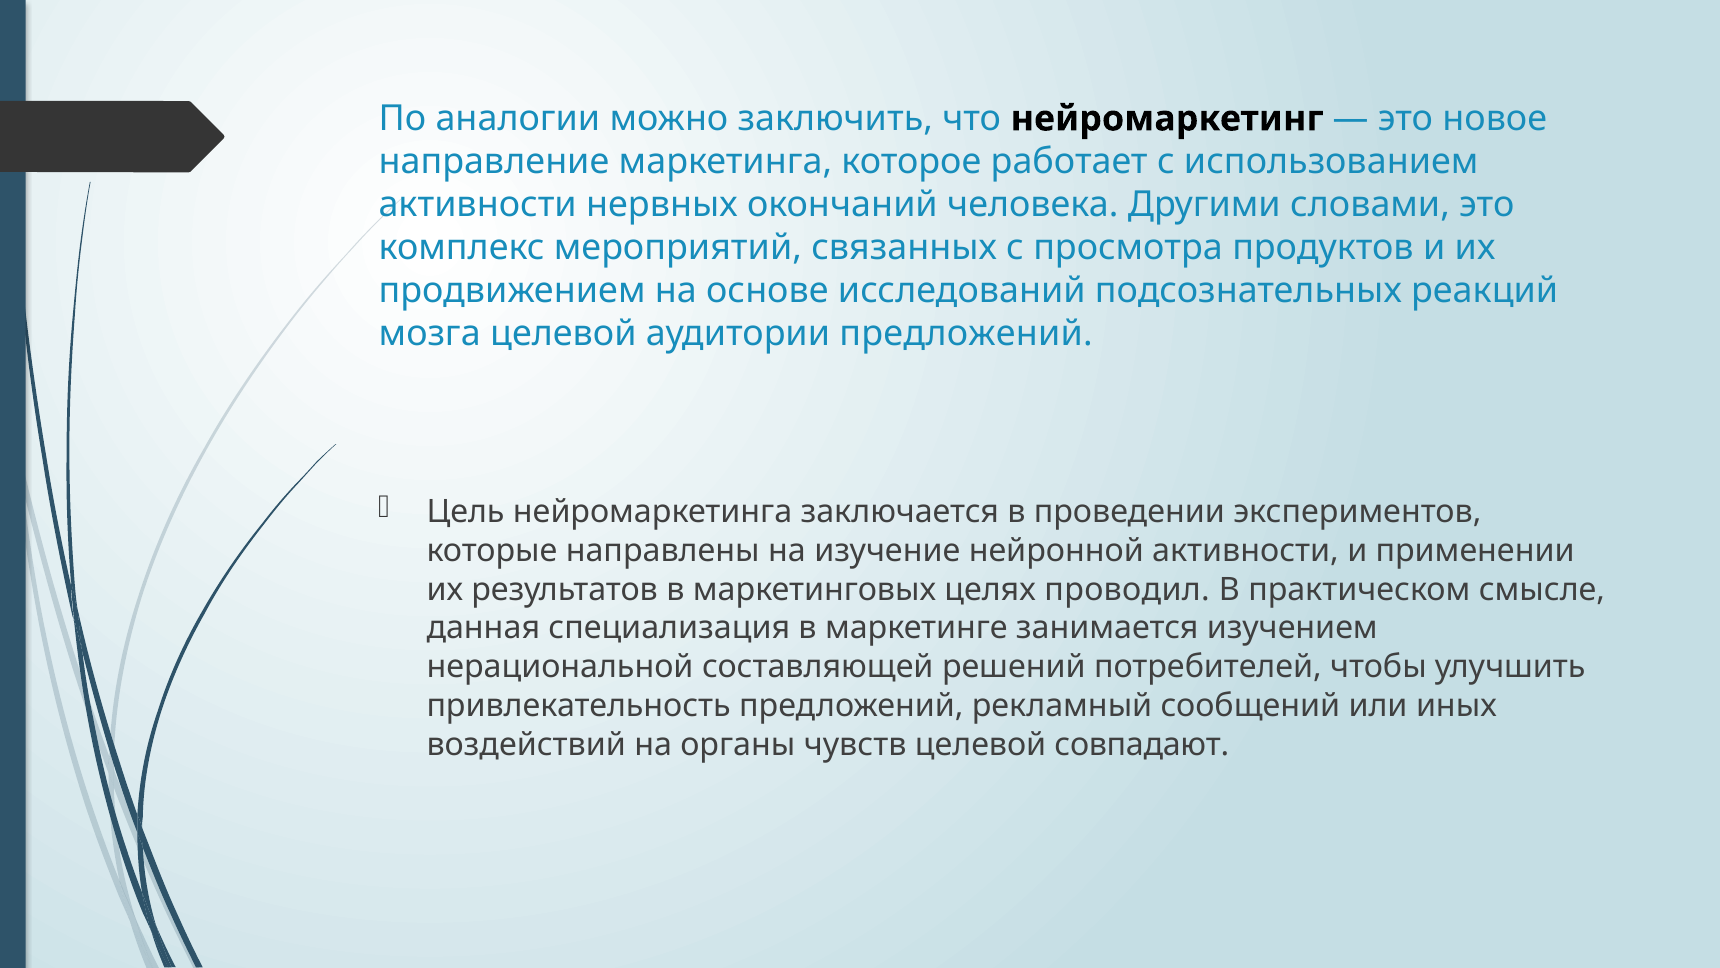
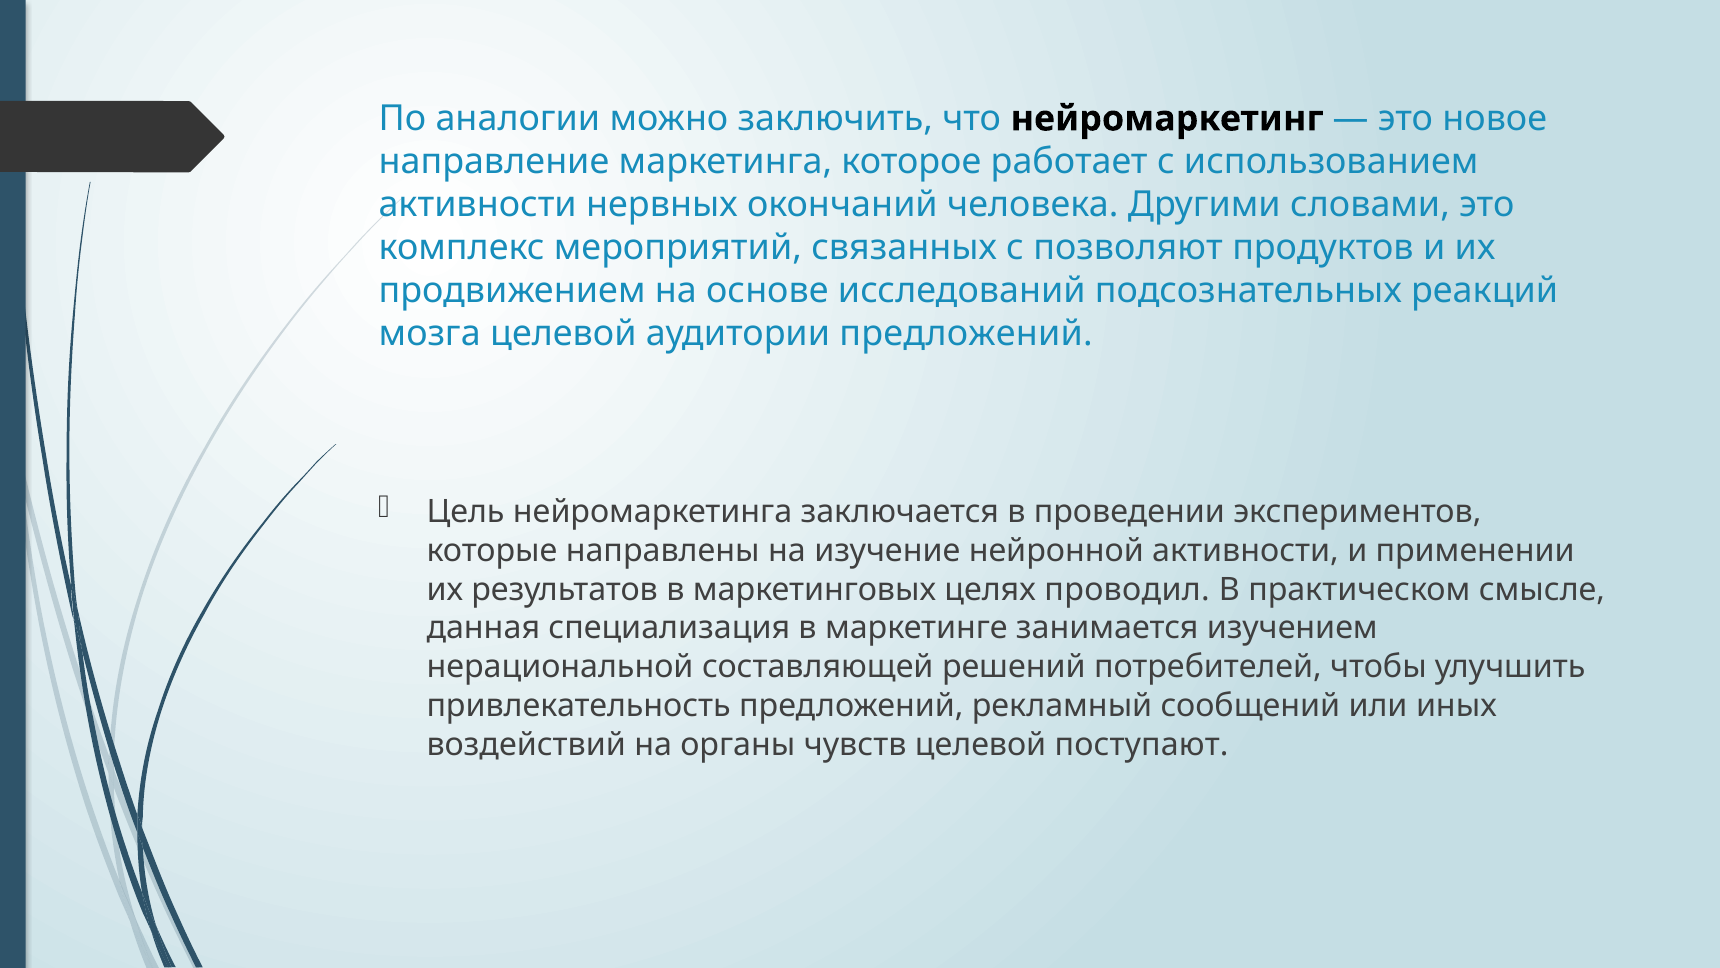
просмотра: просмотра -> позволяют
совпадают: совпадают -> поступают
